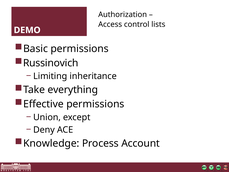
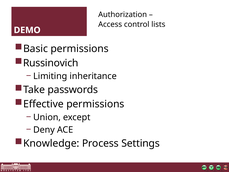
everything: everything -> passwords
Account: Account -> Settings
